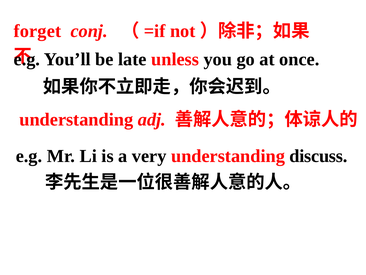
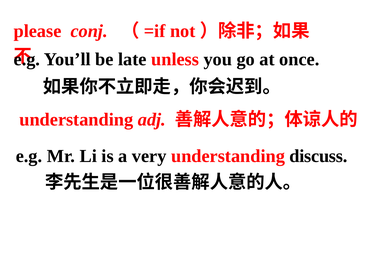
forget: forget -> please
